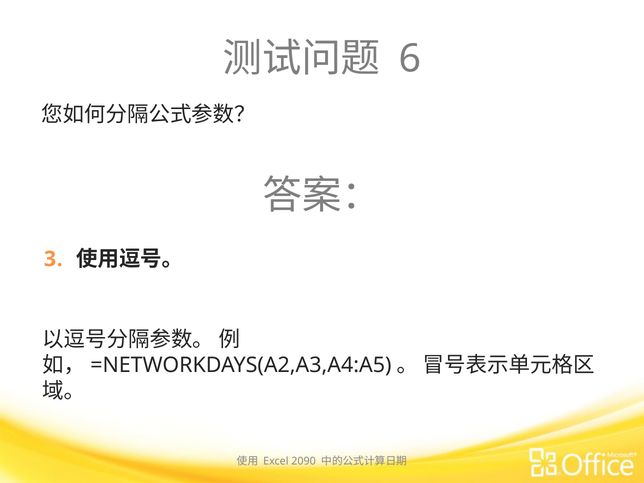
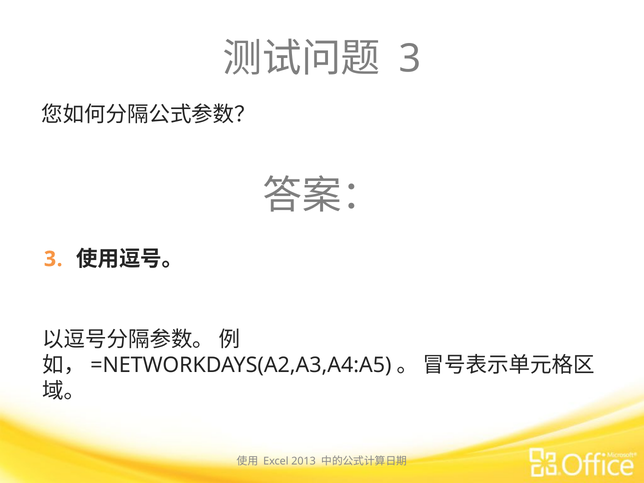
6 at (410, 59): 6 -> 3
2090: 2090 -> 2013
